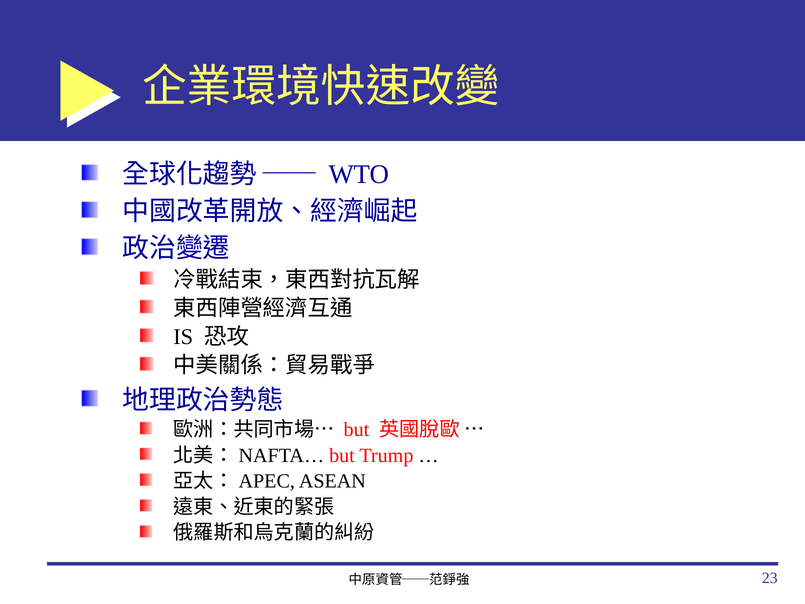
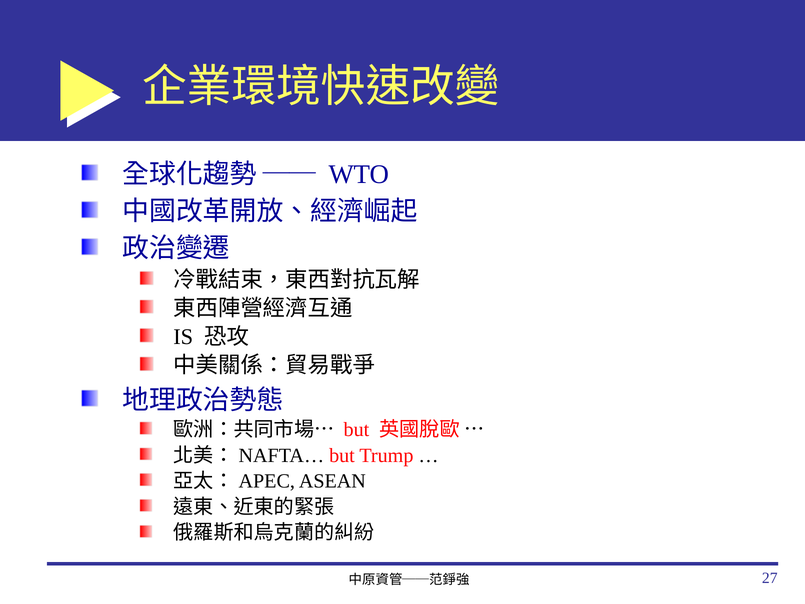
23: 23 -> 27
